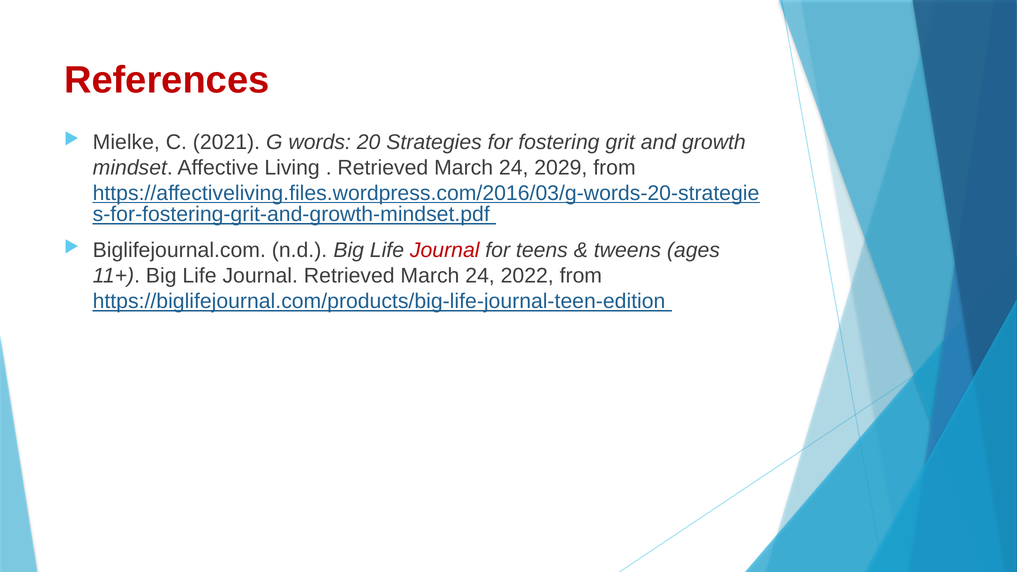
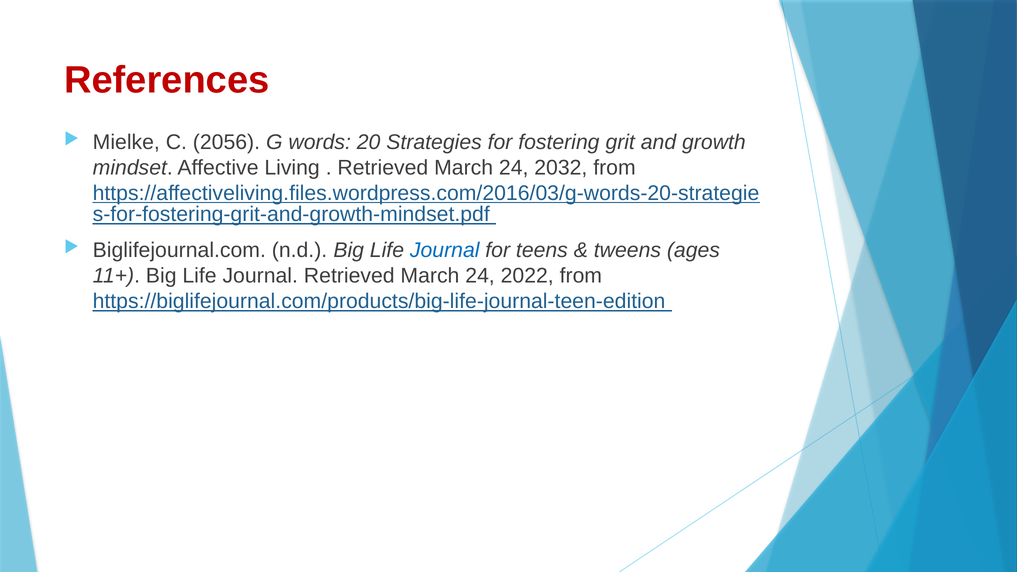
2021: 2021 -> 2056
2029: 2029 -> 2032
Journal at (445, 250) colour: red -> blue
